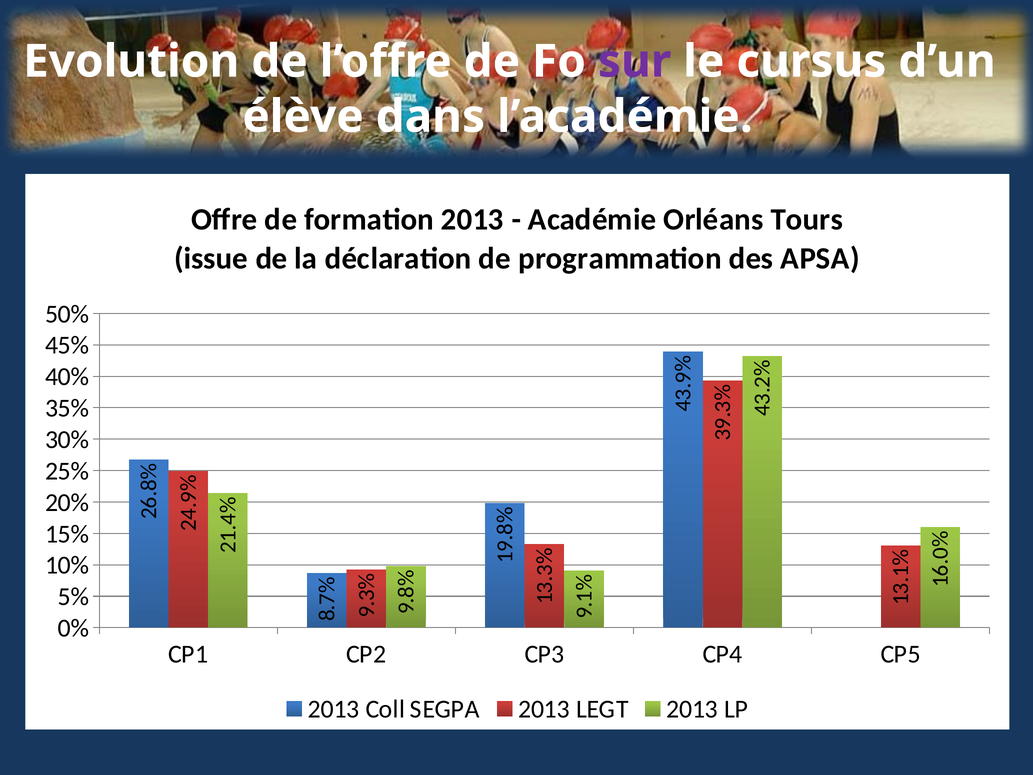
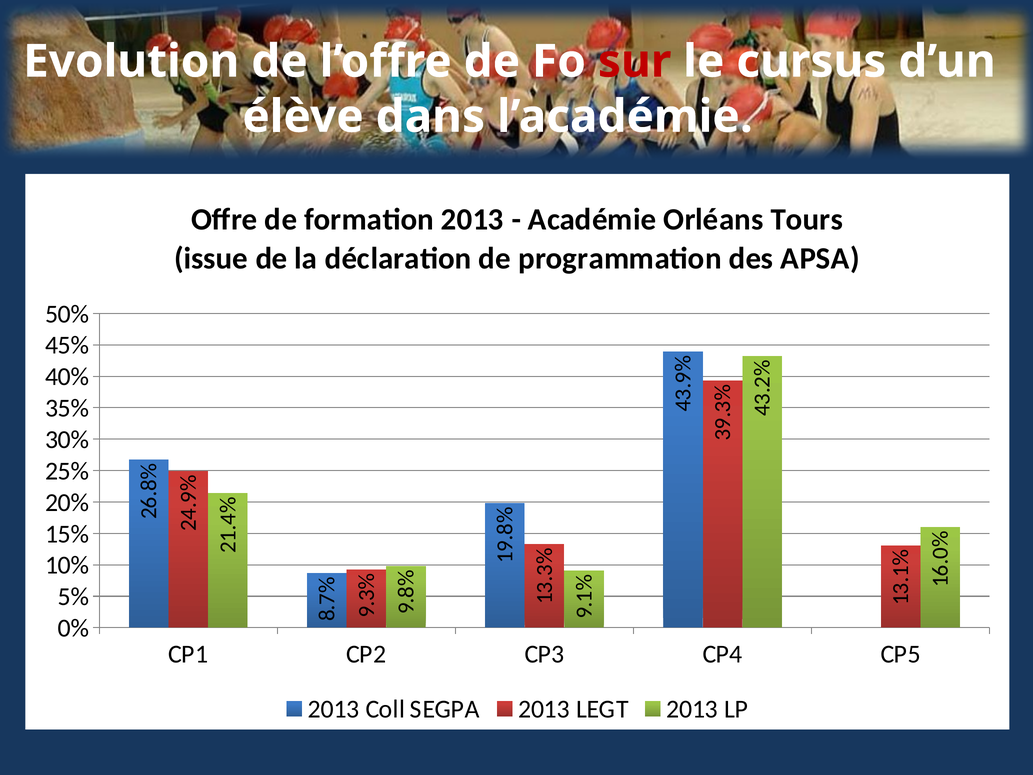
sur colour: purple -> red
